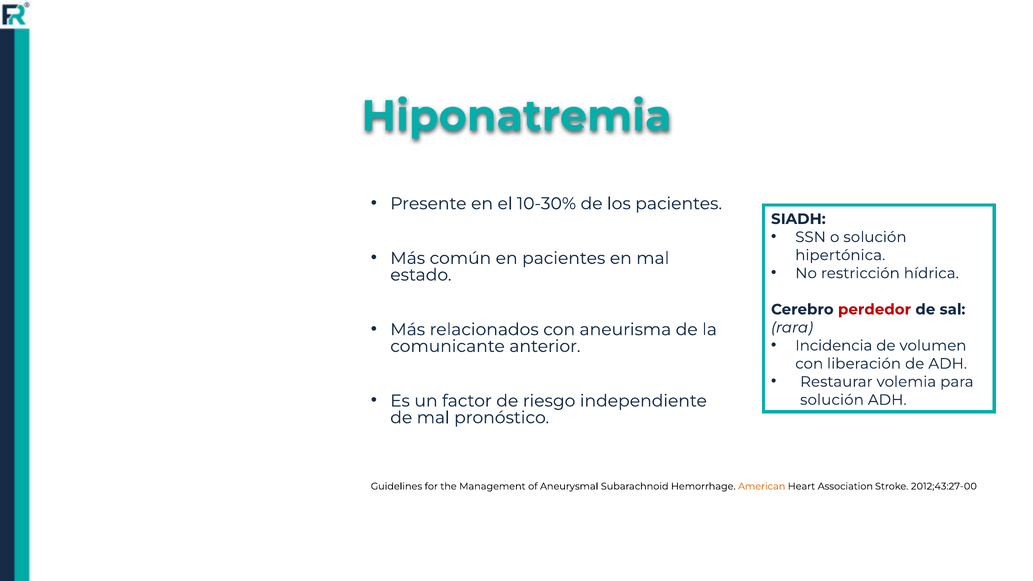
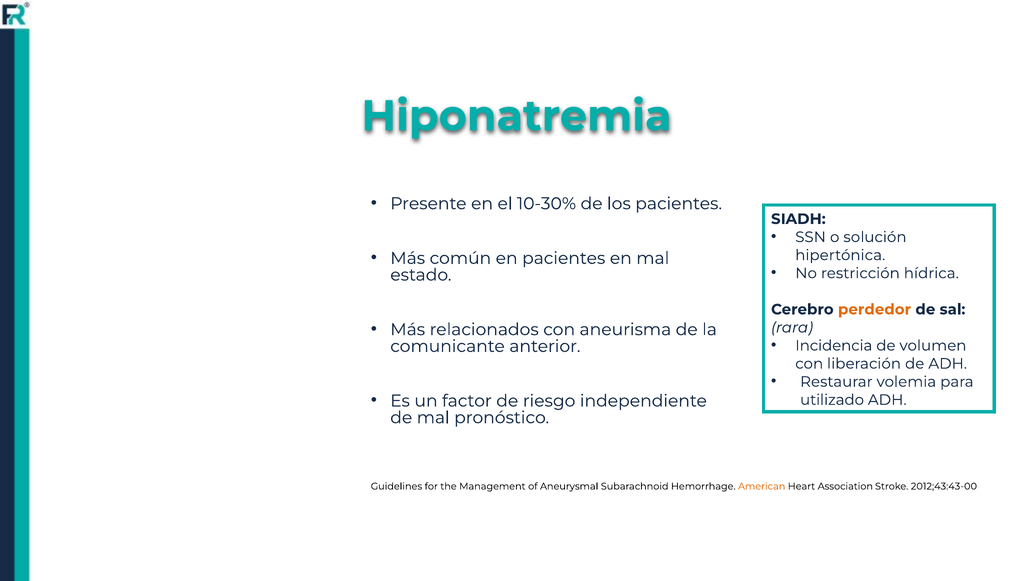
perdedor colour: red -> orange
solución at (832, 400): solución -> utilizado
2012;43:27-00: 2012;43:27-00 -> 2012;43:43-00
